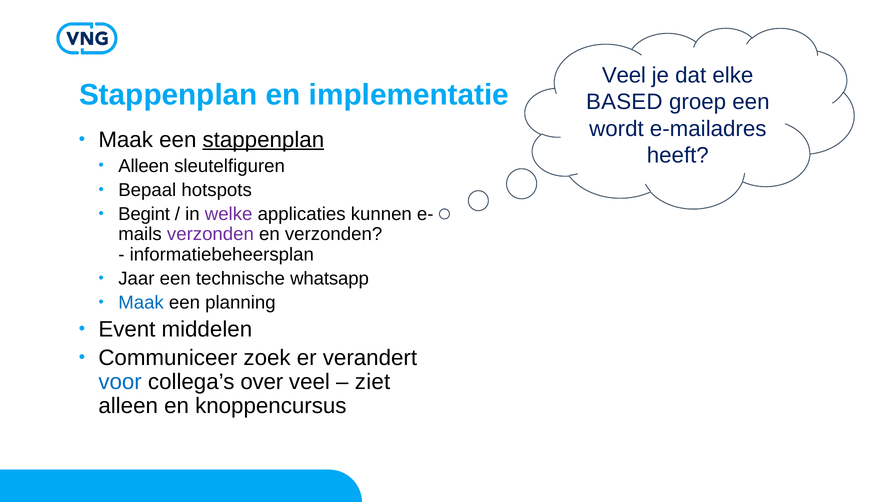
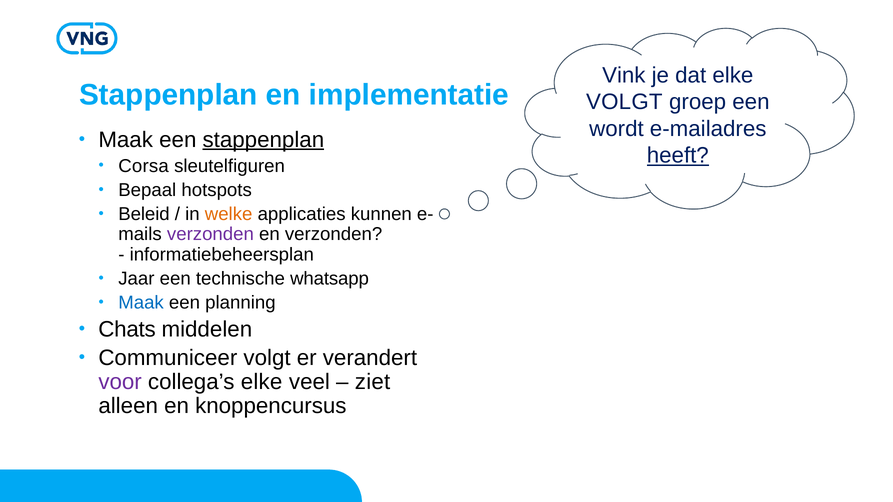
Veel at (624, 75): Veel -> Vink
BASED at (624, 102): BASED -> VOLGT
heeft underline: none -> present
Alleen at (144, 166): Alleen -> Corsa
Begint: Begint -> Beleid
welke colour: purple -> orange
Event: Event -> Chats
Communiceer zoek: zoek -> volgt
voor colour: blue -> purple
collega’s over: over -> elke
